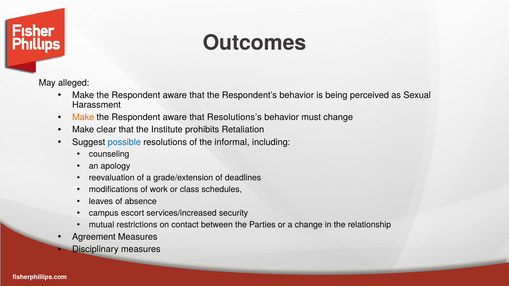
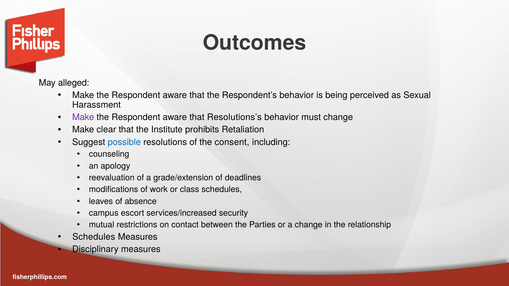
Make at (83, 117) colour: orange -> purple
informal: informal -> consent
Agreement at (94, 237): Agreement -> Schedules
